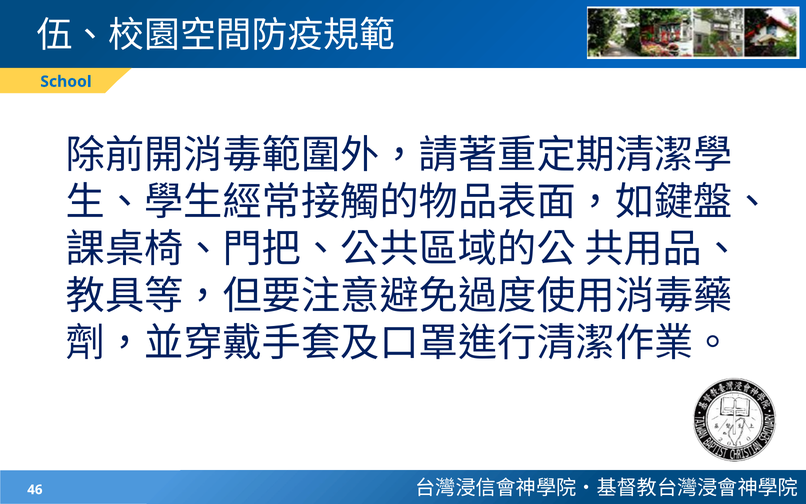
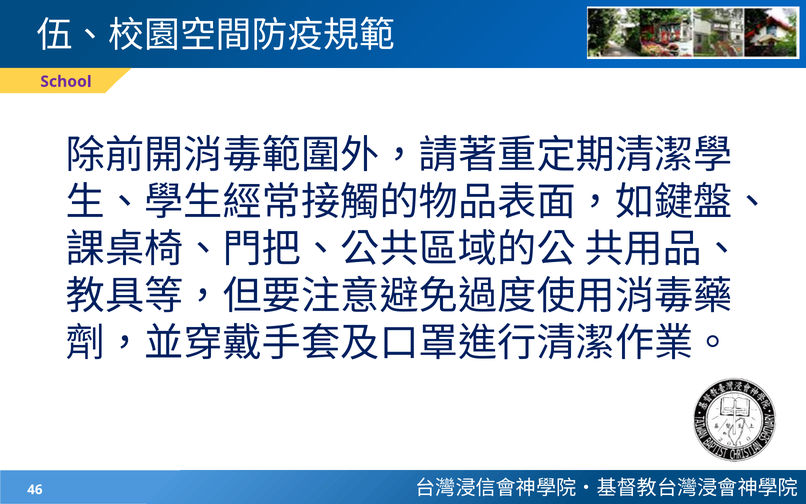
School colour: blue -> purple
